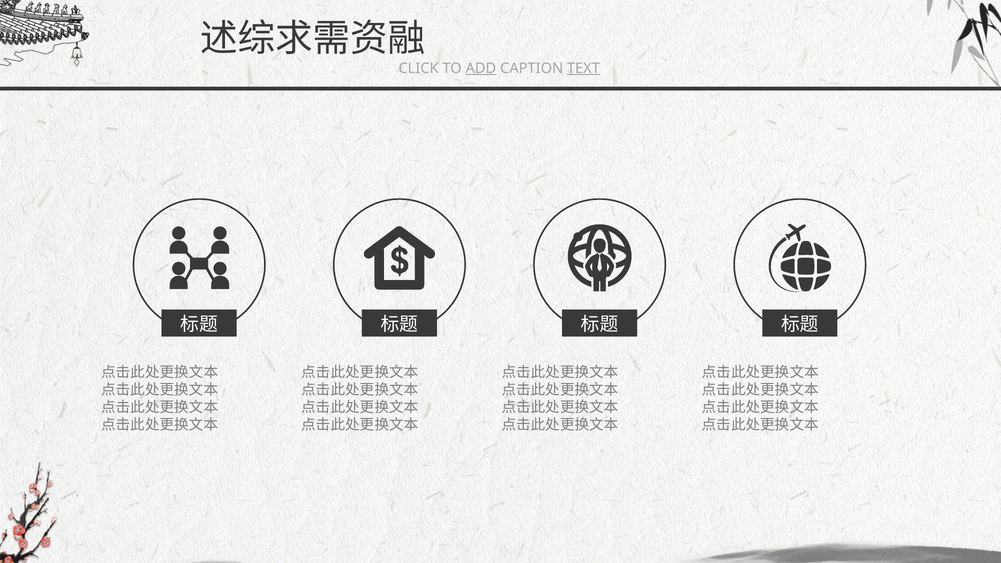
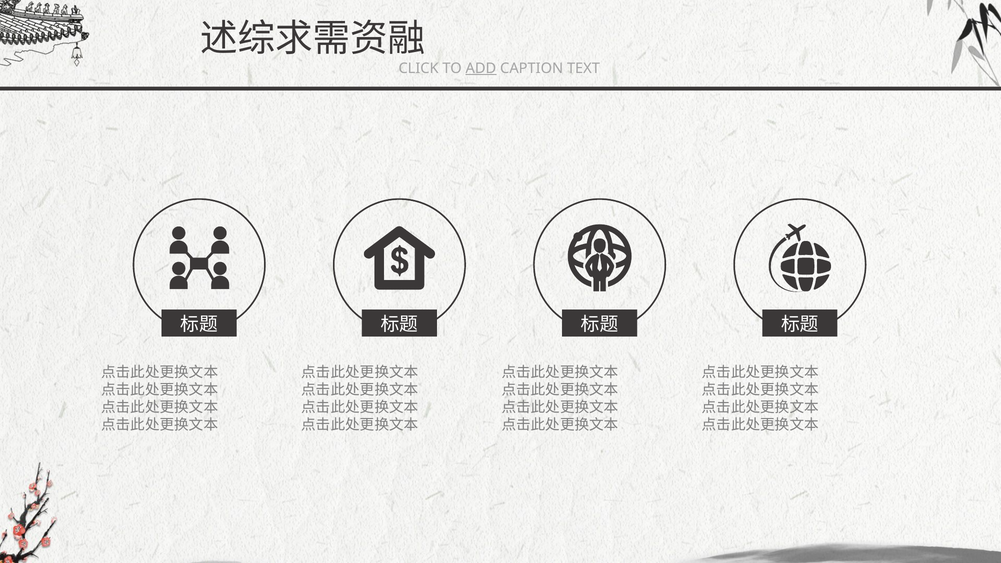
TEXT underline: present -> none
